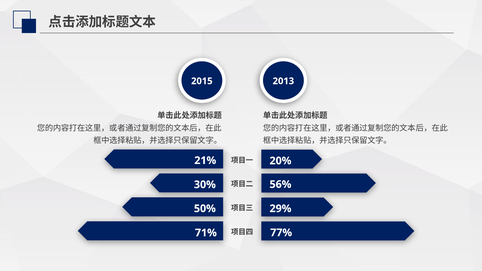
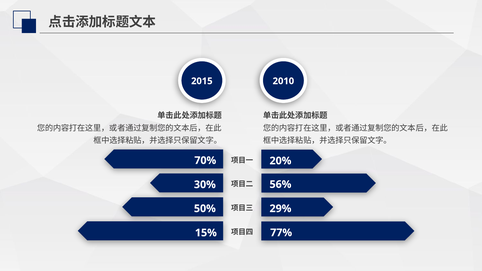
2013: 2013 -> 2010
21%: 21% -> 70%
71%: 71% -> 15%
